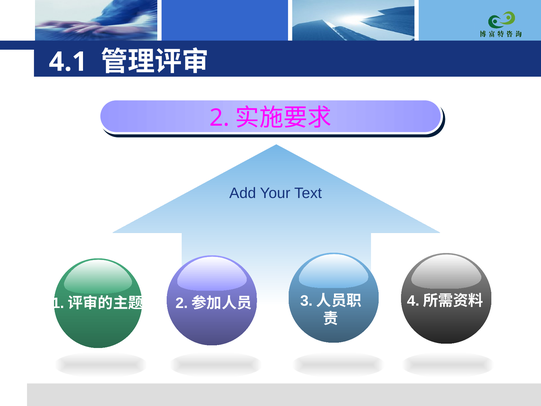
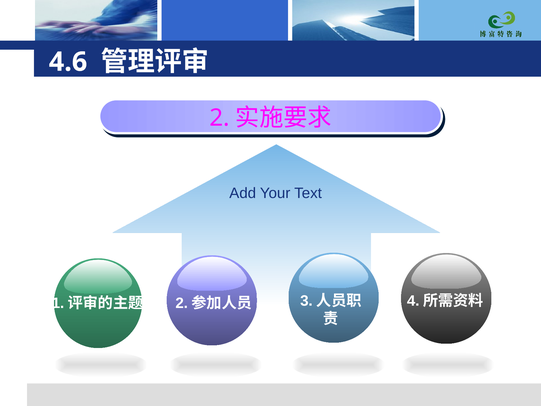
4.1: 4.1 -> 4.6
